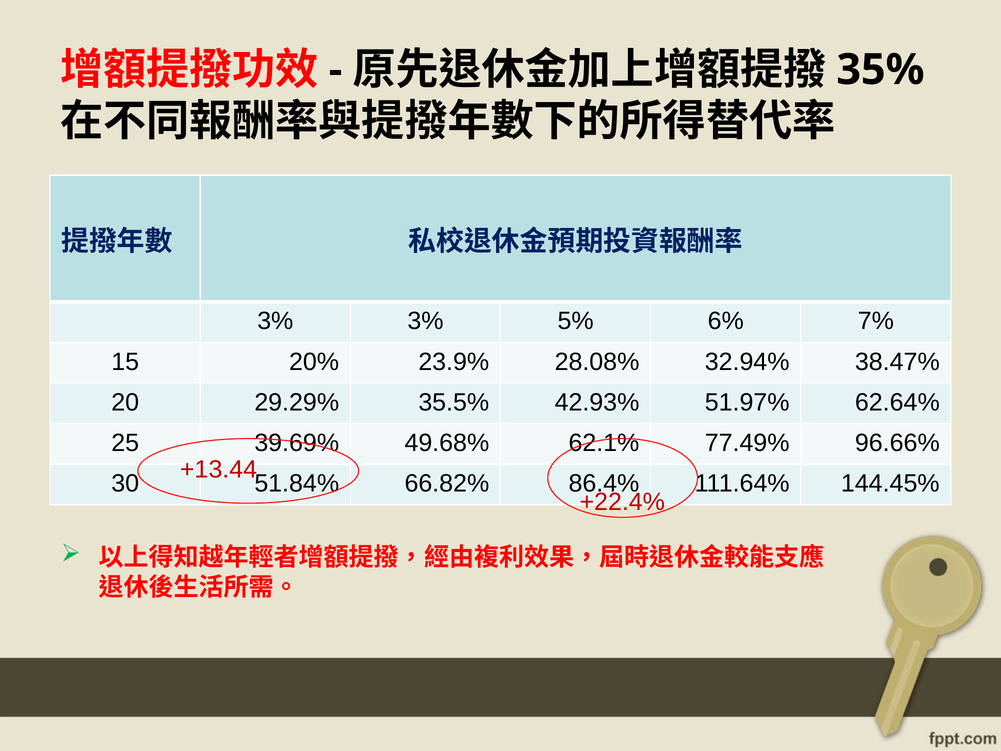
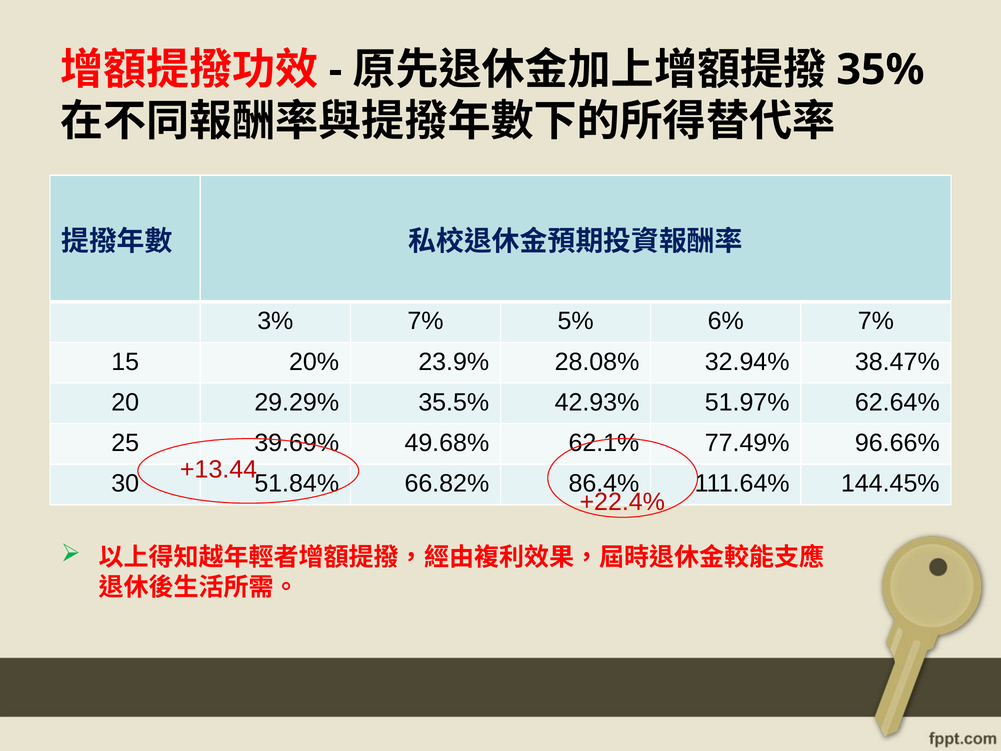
3% 3%: 3% -> 7%
